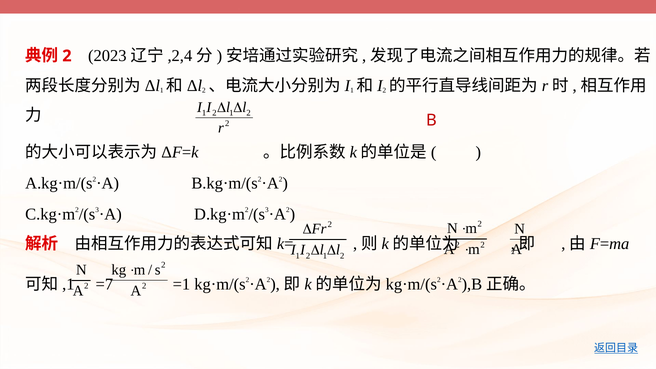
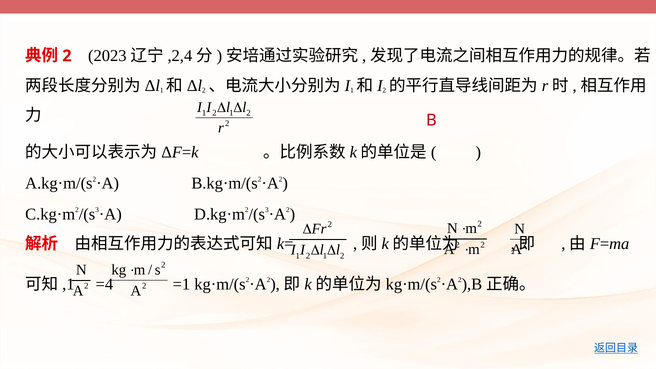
=7: =7 -> =4
